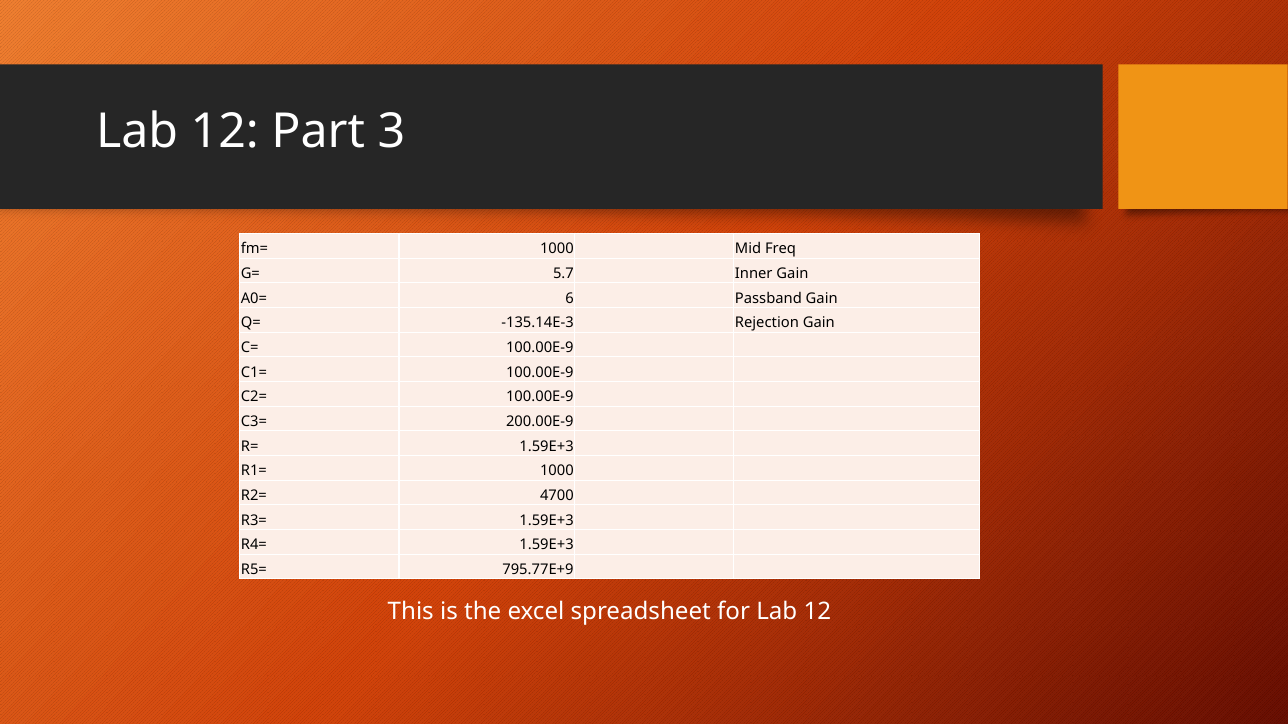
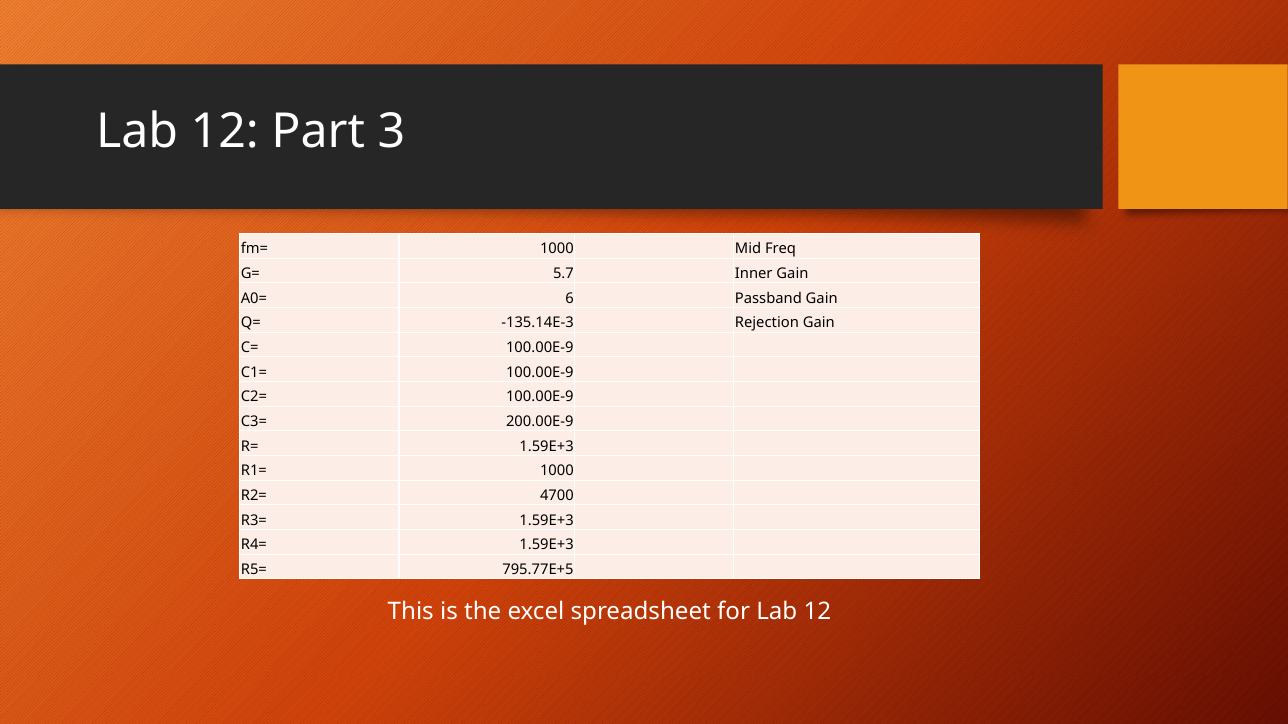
795.77E+9: 795.77E+9 -> 795.77E+5
